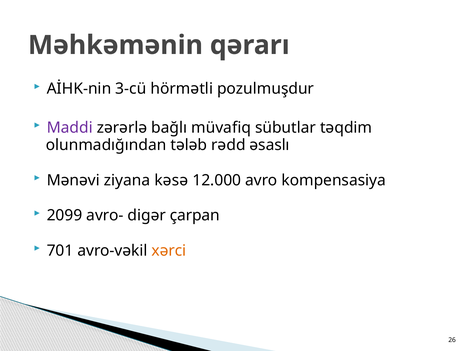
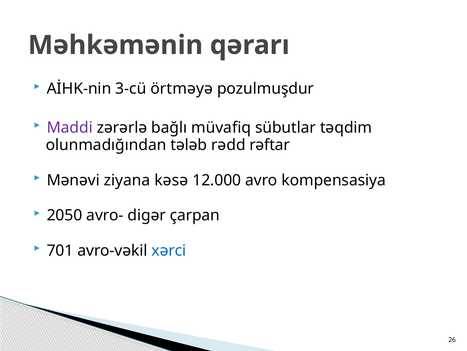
hörmətli: hörmətli -> örtməyə
əsaslı: əsaslı -> rəftar
2099: 2099 -> 2050
xərci colour: orange -> blue
